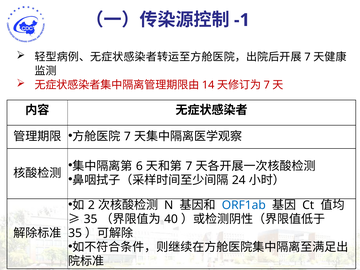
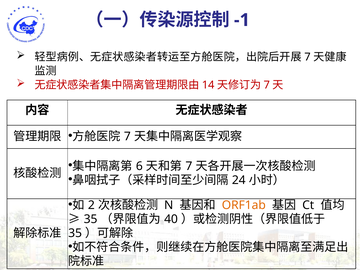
ORF1ab colour: blue -> orange
